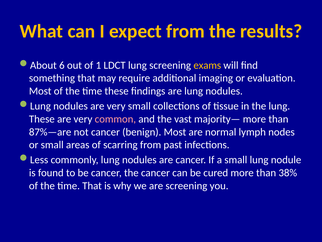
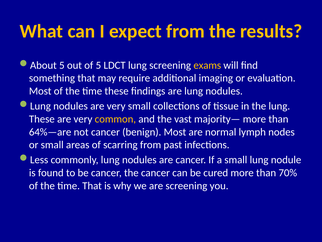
About 6: 6 -> 5
of 1: 1 -> 5
common colour: pink -> yellow
87%—are: 87%—are -> 64%—are
38%: 38% -> 70%
